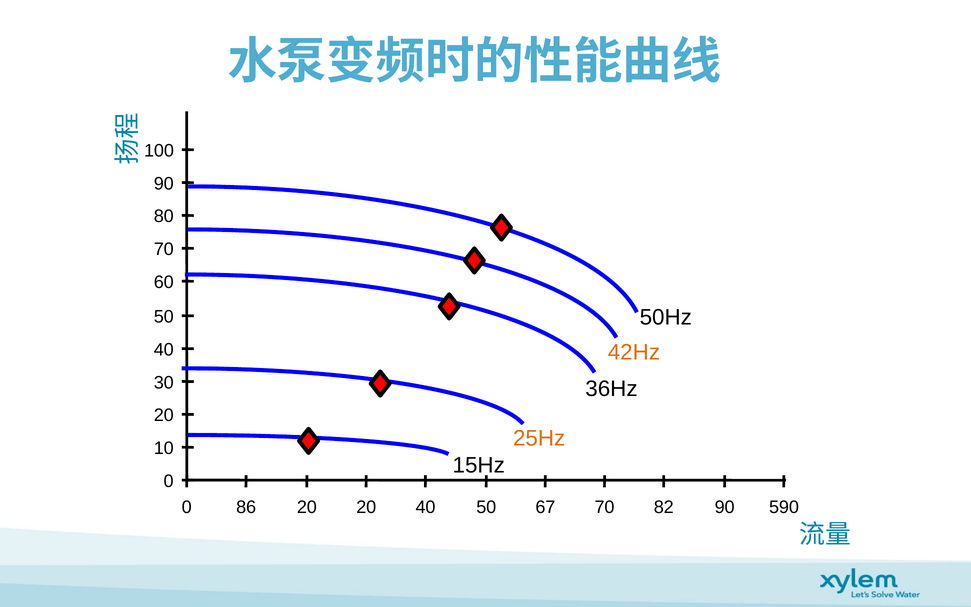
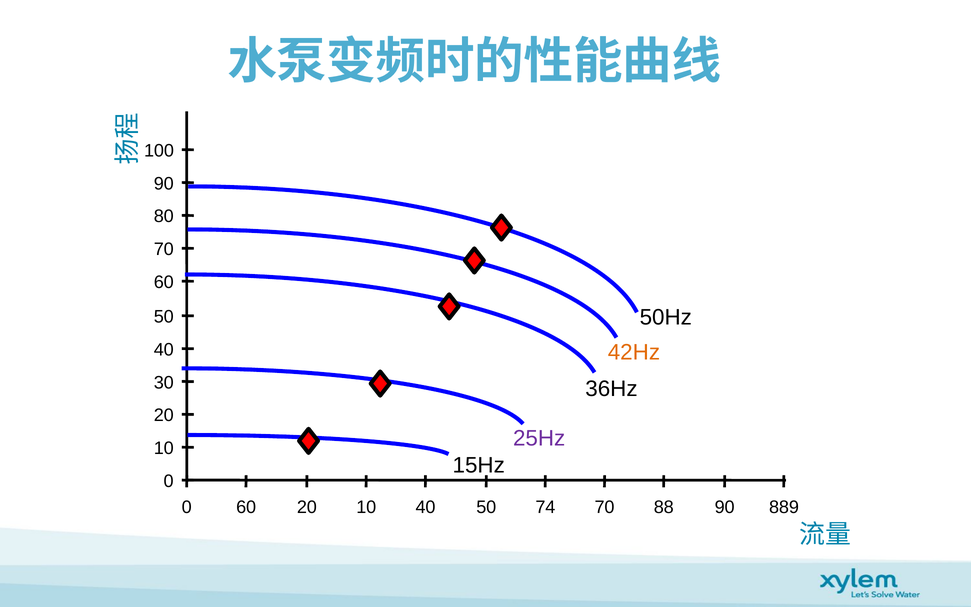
25Hz colour: orange -> purple
0 86: 86 -> 60
20 20: 20 -> 10
67: 67 -> 74
82: 82 -> 88
590: 590 -> 889
